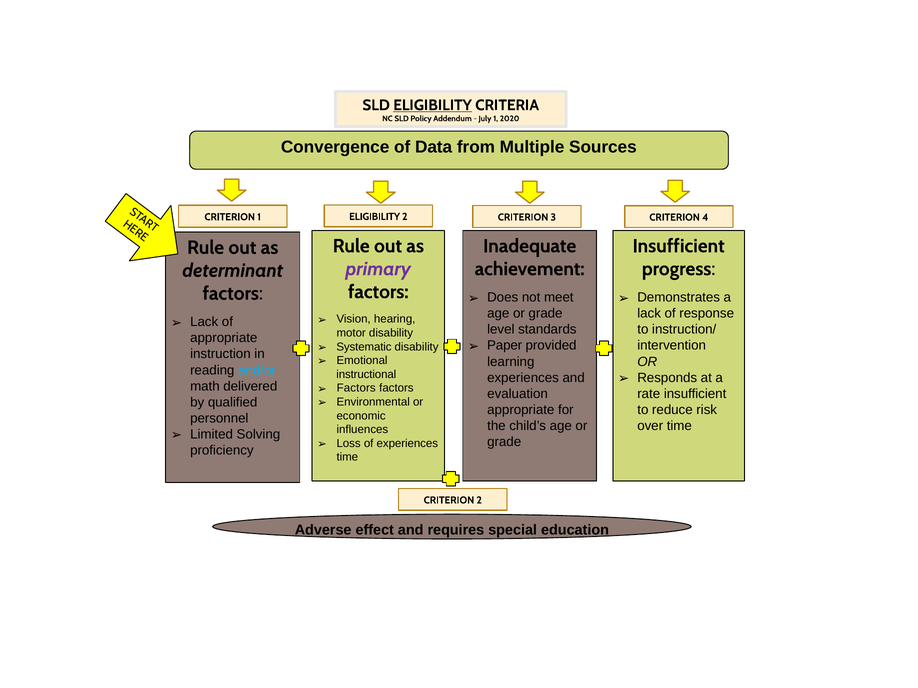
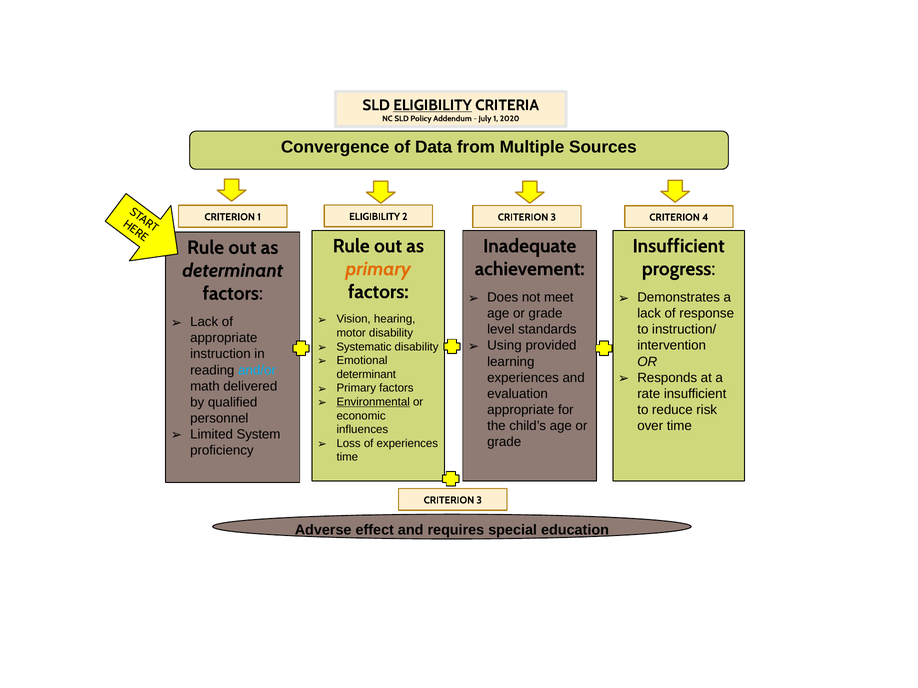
primary at (378, 269) colour: purple -> orange
Paper: Paper -> Using
instructional at (366, 375): instructional -> determinant
Factors at (356, 388): Factors -> Primary
Environmental underline: none -> present
Solving: Solving -> System
2 at (479, 501): 2 -> 3
